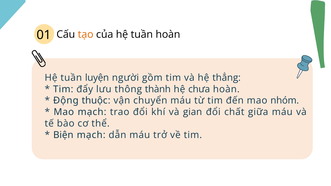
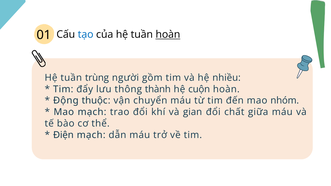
tạo colour: orange -> blue
hoàn at (168, 35) underline: none -> present
luyện: luyện -> trùng
thẳng: thẳng -> nhiều
chưa: chưa -> cuộn
Biện: Biện -> Điện
